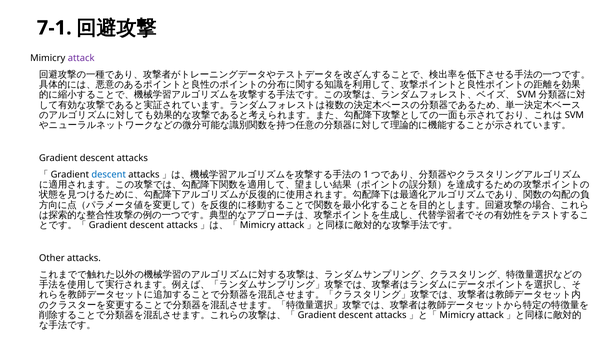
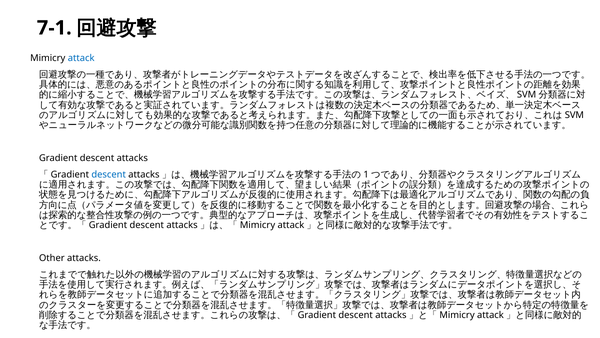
attack colour: purple -> blue
